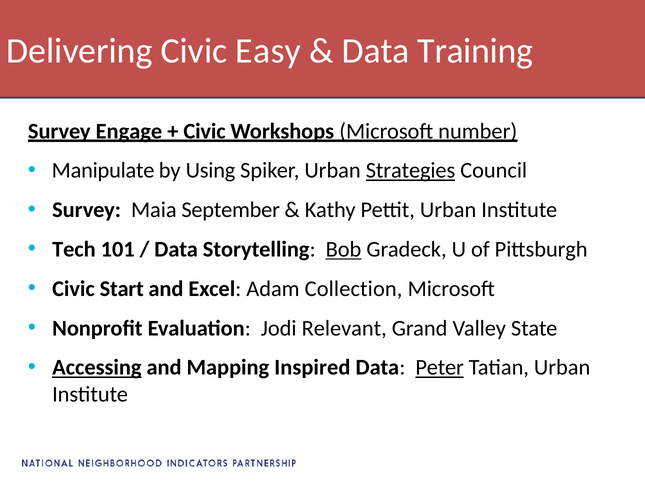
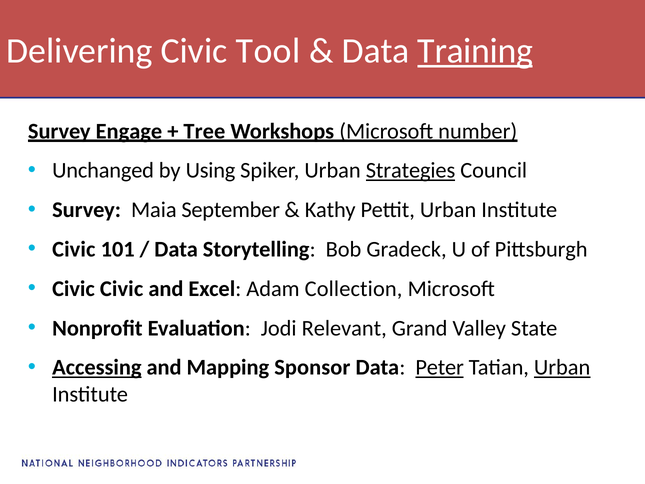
Easy: Easy -> Tool
Training underline: none -> present
Civic at (205, 131): Civic -> Tree
Manipulate: Manipulate -> Unchanged
Tech at (74, 249): Tech -> Civic
Bob underline: present -> none
Civic Start: Start -> Civic
Inspired: Inspired -> Sponsor
Urban at (562, 367) underline: none -> present
